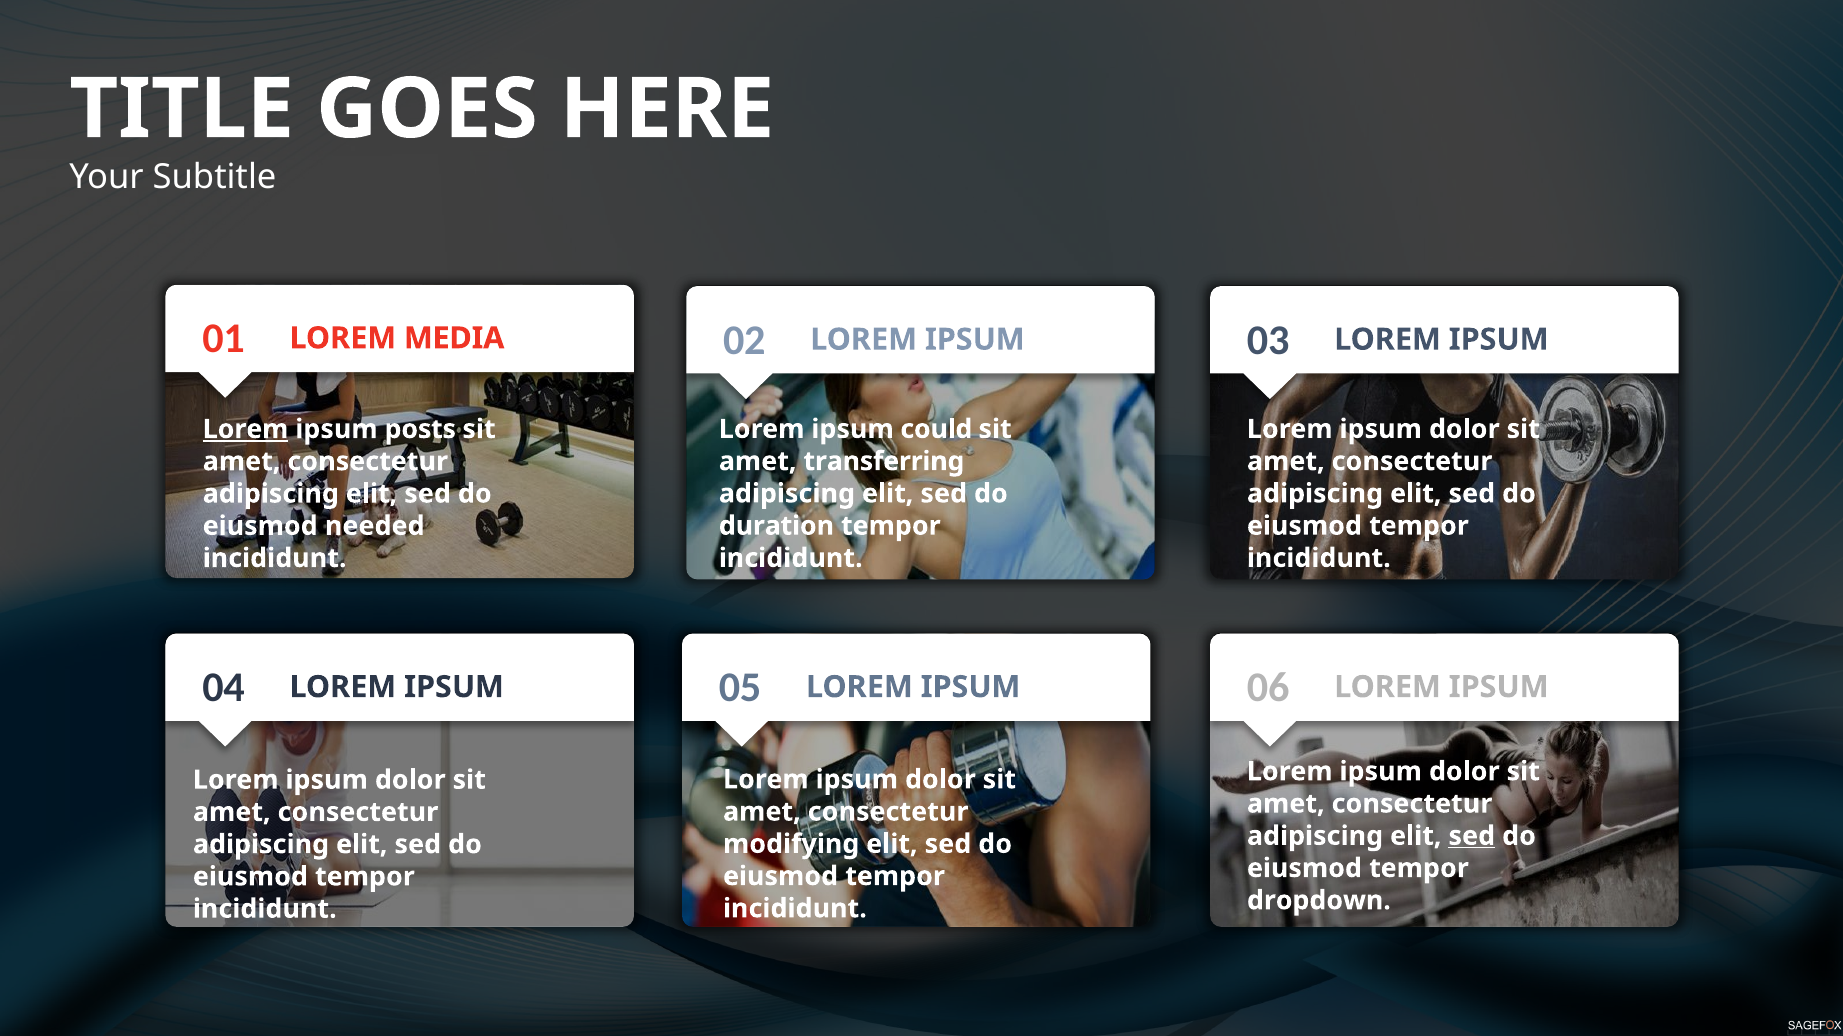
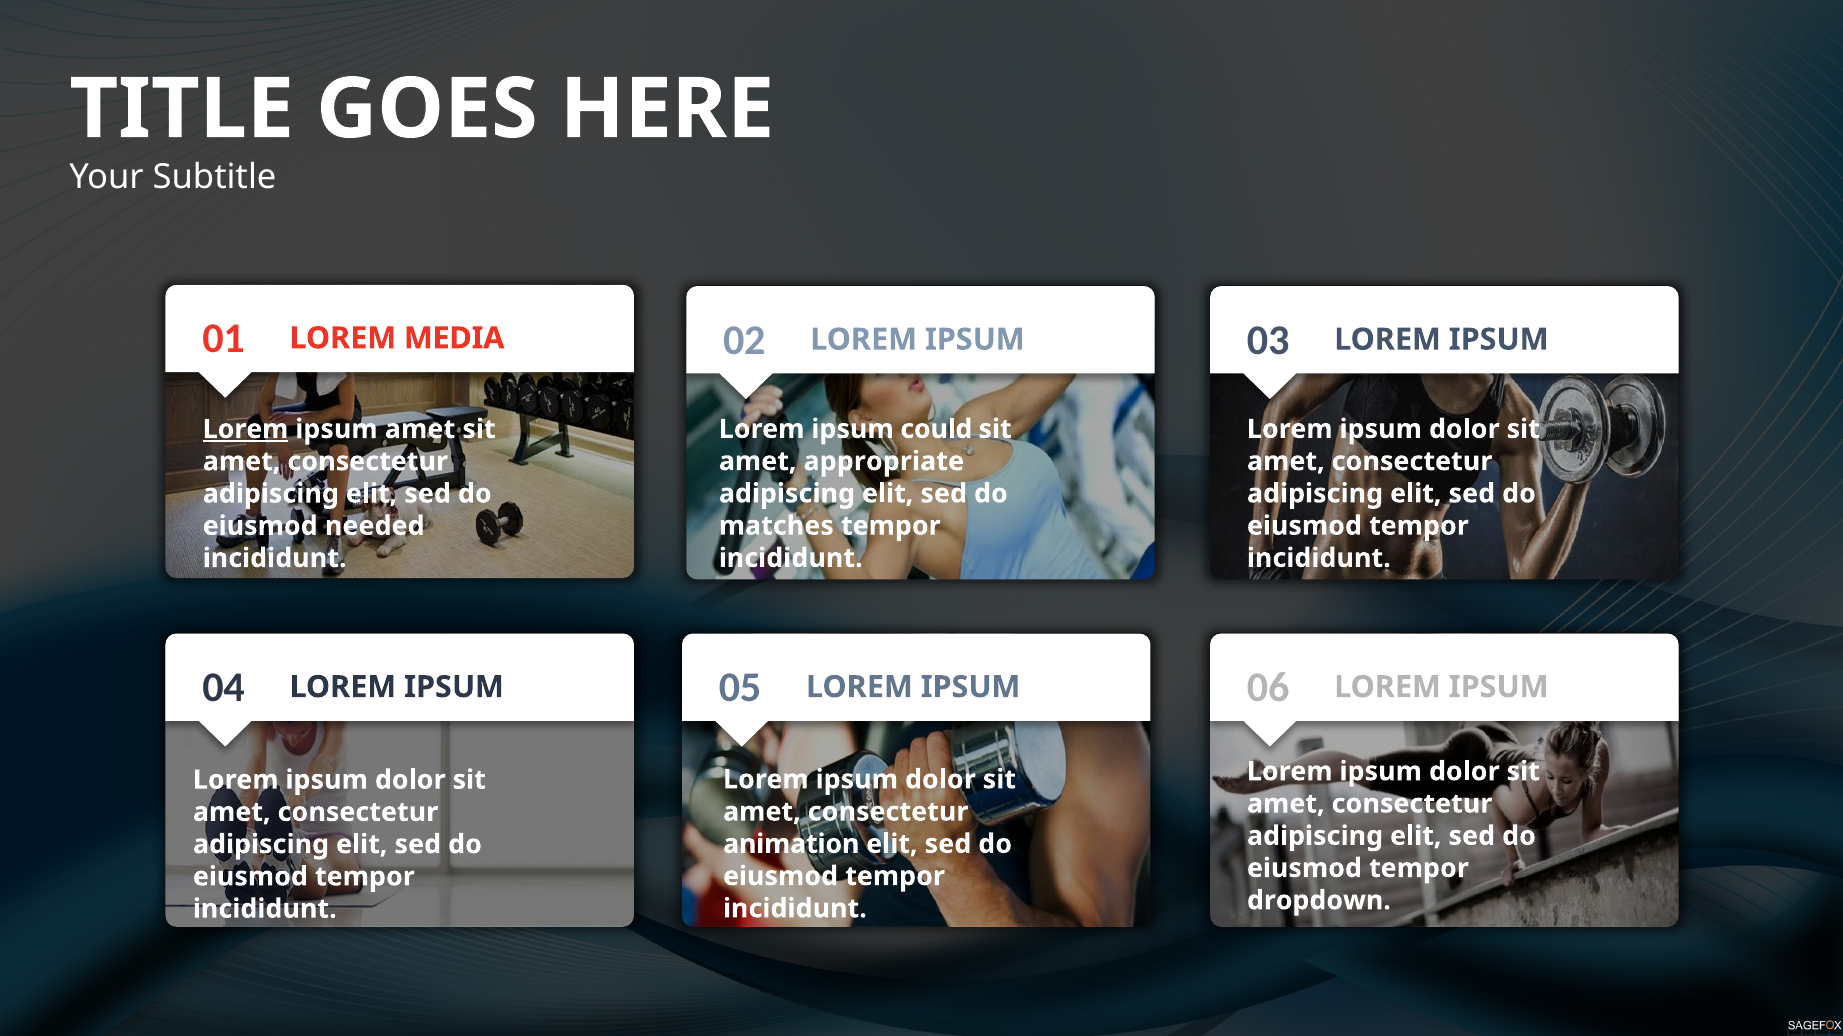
ipsum posts: posts -> amet
transferring: transferring -> appropriate
duration: duration -> matches
sed at (1472, 836) underline: present -> none
modifying: modifying -> animation
